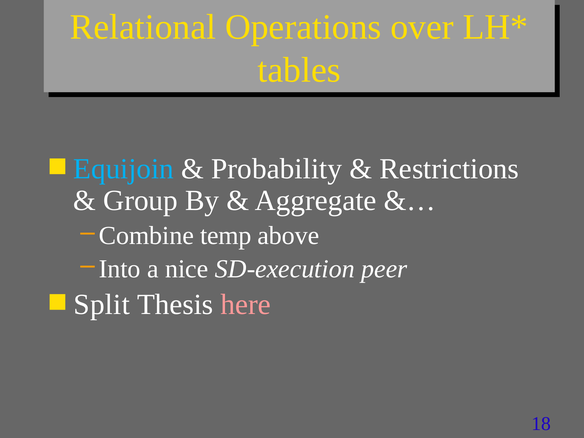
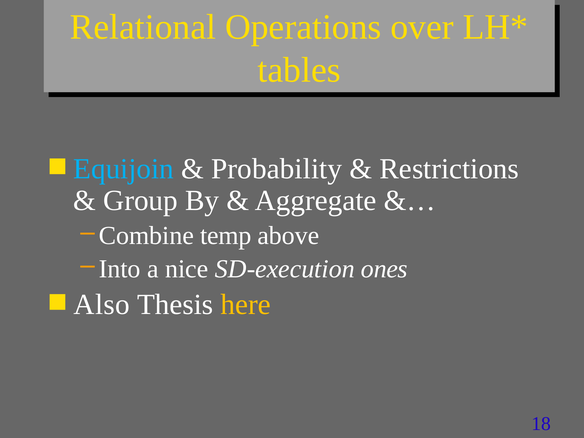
peer: peer -> ones
Split: Split -> Also
here colour: pink -> yellow
